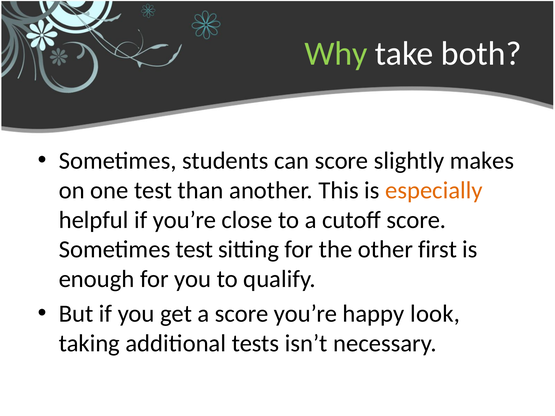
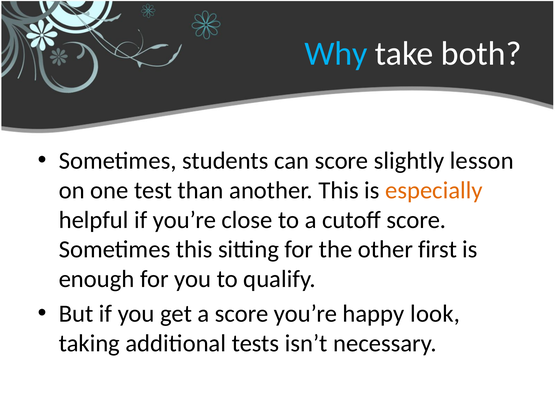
Why colour: light green -> light blue
makes: makes -> lesson
Sometimes test: test -> this
